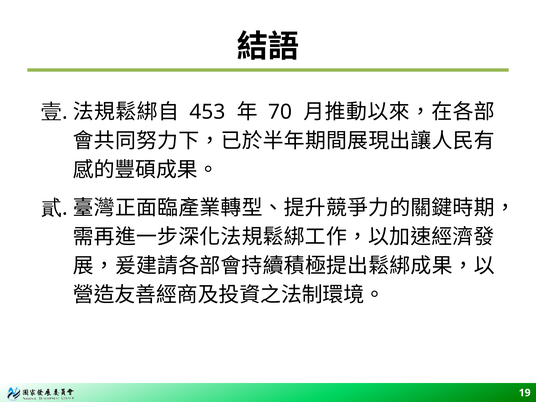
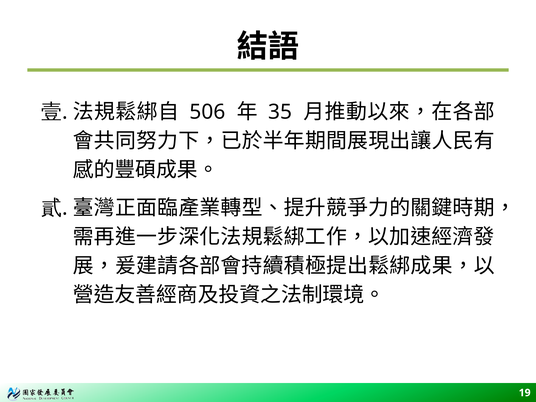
453: 453 -> 506
70: 70 -> 35
